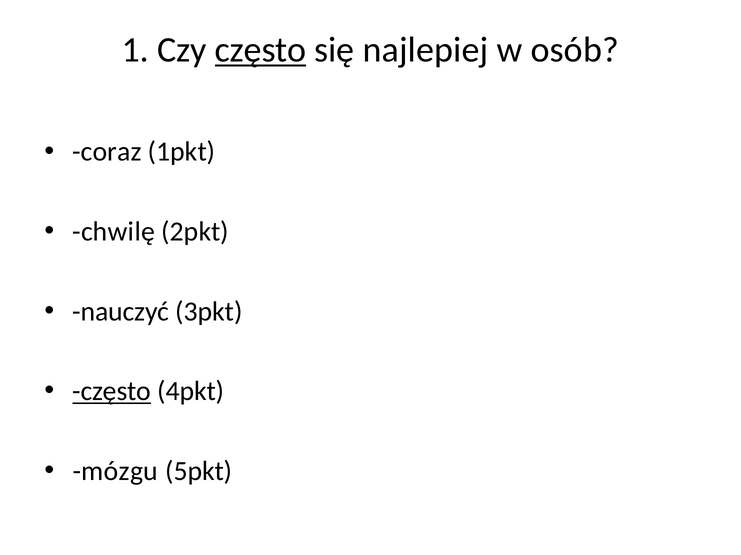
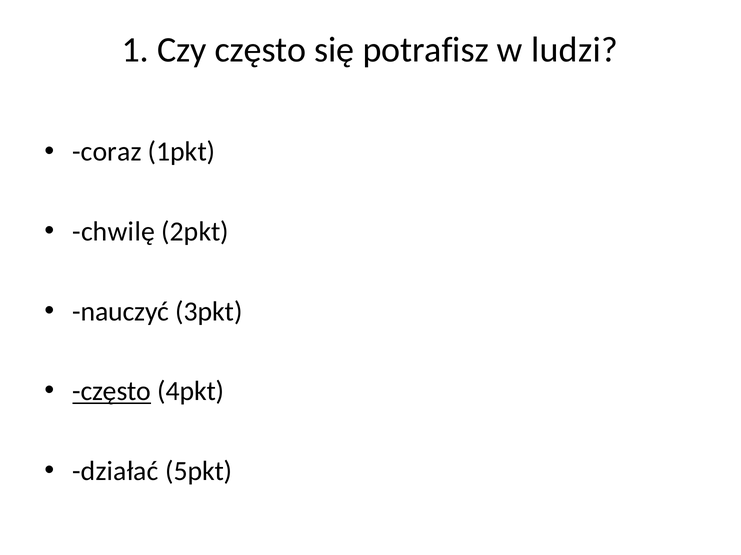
często at (261, 50) underline: present -> none
najlepiej: najlepiej -> potrafisz
osób: osób -> ludzi
mózgu: mózgu -> działać
